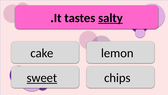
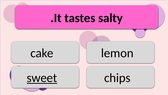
salty underline: present -> none
